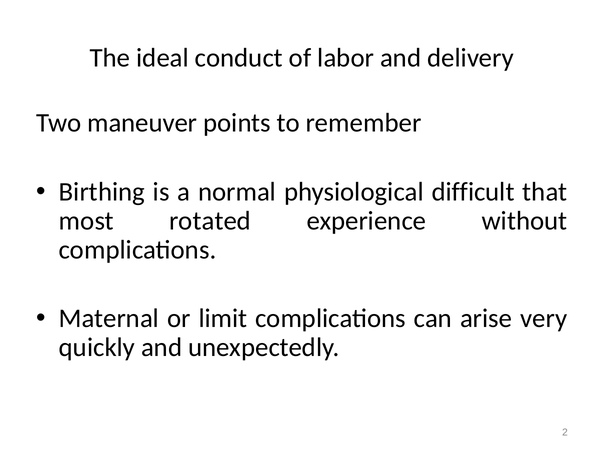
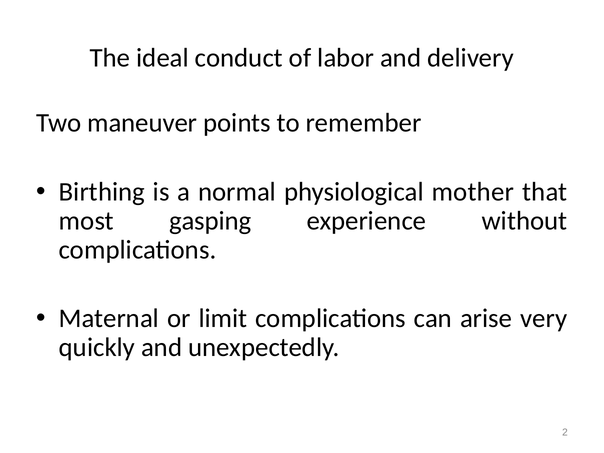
difficult: difficult -> mother
rotated: rotated -> gasping
